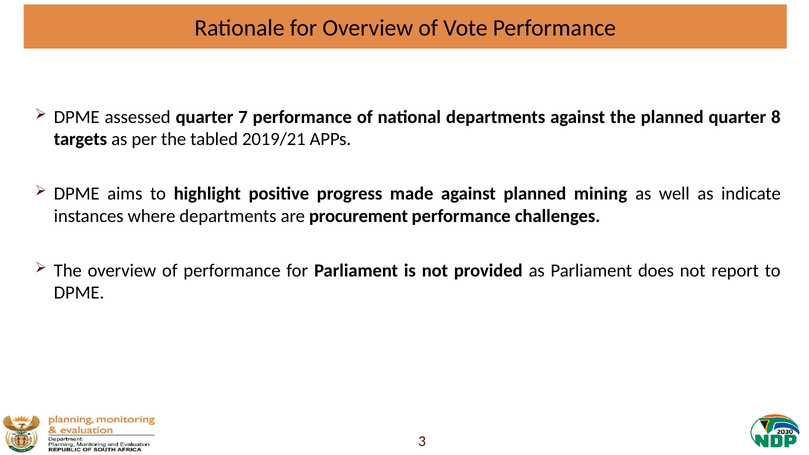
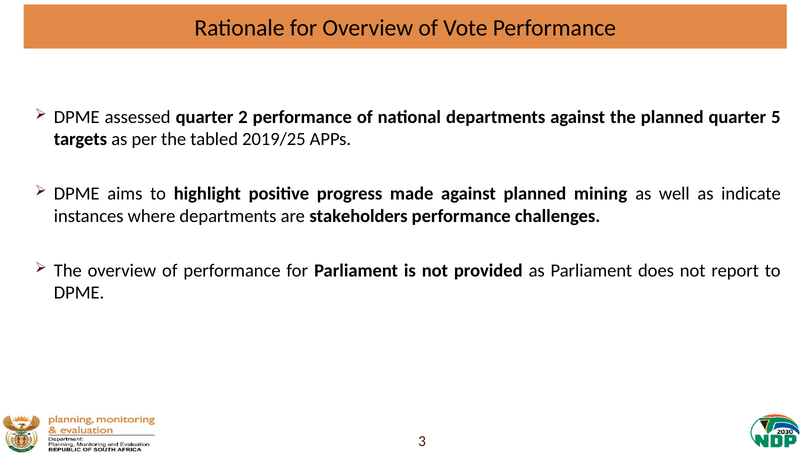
7: 7 -> 2
8: 8 -> 5
2019/21: 2019/21 -> 2019/25
procurement: procurement -> stakeholders
